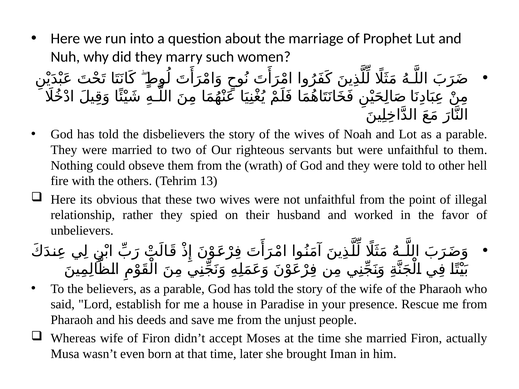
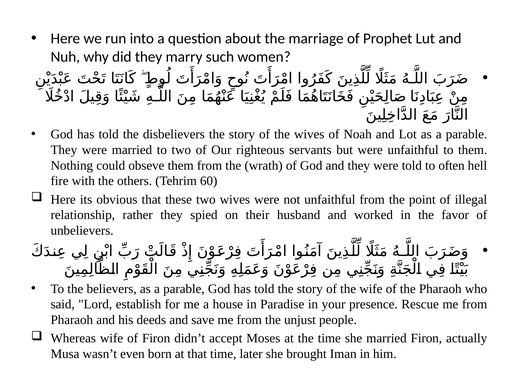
other: other -> often
13: 13 -> 60
